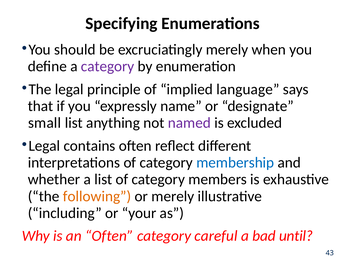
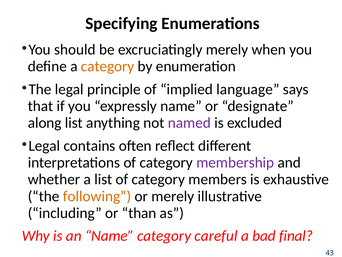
category at (108, 66) colour: purple -> orange
small: small -> along
membership colour: blue -> purple
your: your -> than
an Often: Often -> Name
until: until -> final
